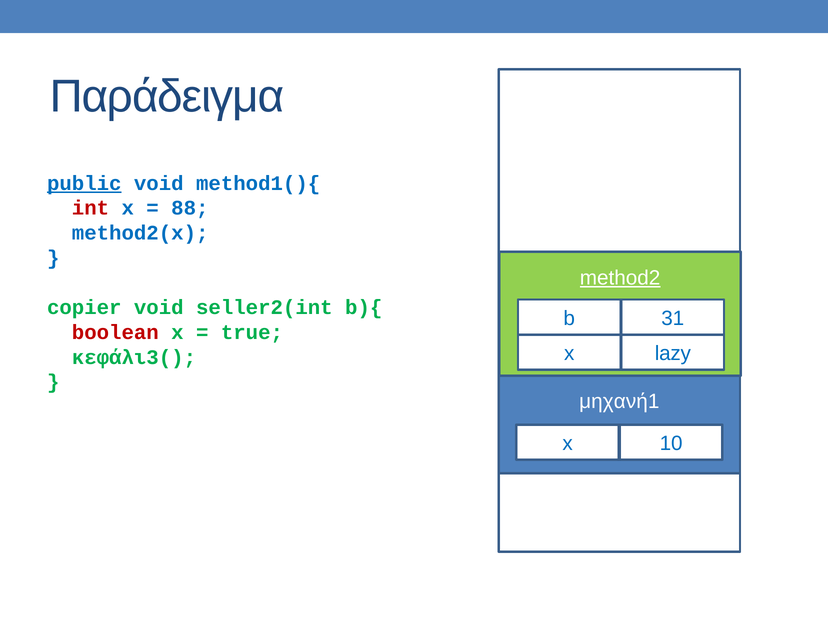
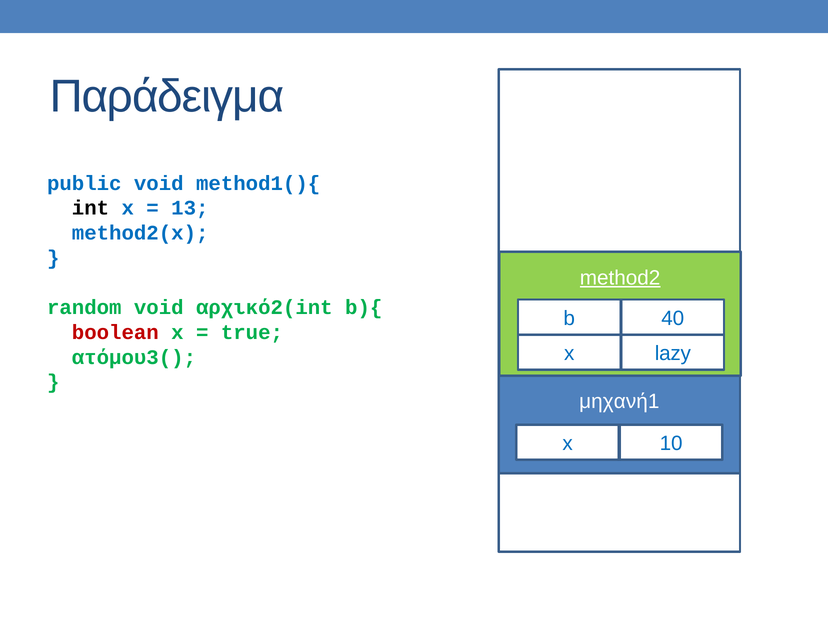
public underline: present -> none
int colour: red -> black
88: 88 -> 13
copier: copier -> random
seller2(int: seller2(int -> αρχικό2(int
31: 31 -> 40
κεφάλι3(: κεφάλι3( -> ατόμου3(
